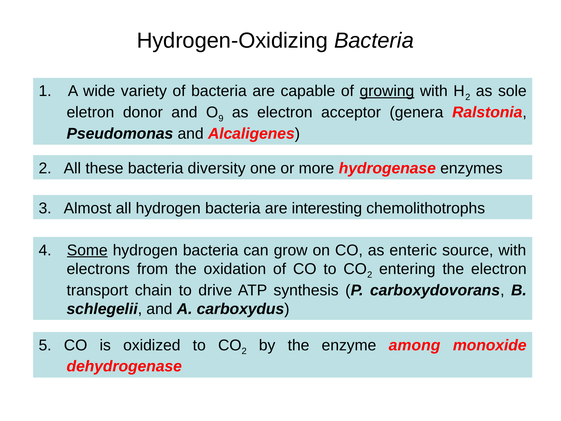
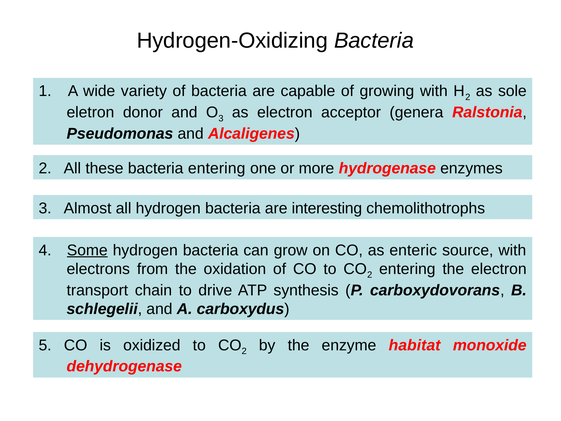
growing underline: present -> none
9 at (221, 118): 9 -> 3
bacteria diversity: diversity -> entering
among: among -> habitat
